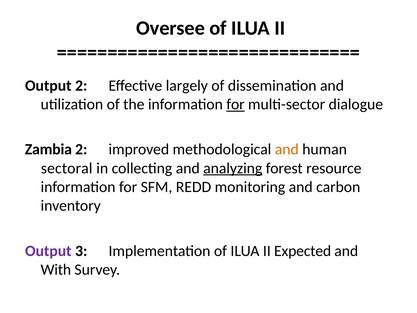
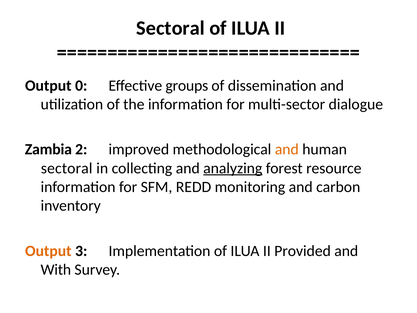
Oversee at (171, 28): Oversee -> Sectoral
Output 2: 2 -> 0
largely: largely -> groups
for at (236, 104) underline: present -> none
Output at (48, 251) colour: purple -> orange
Expected: Expected -> Provided
